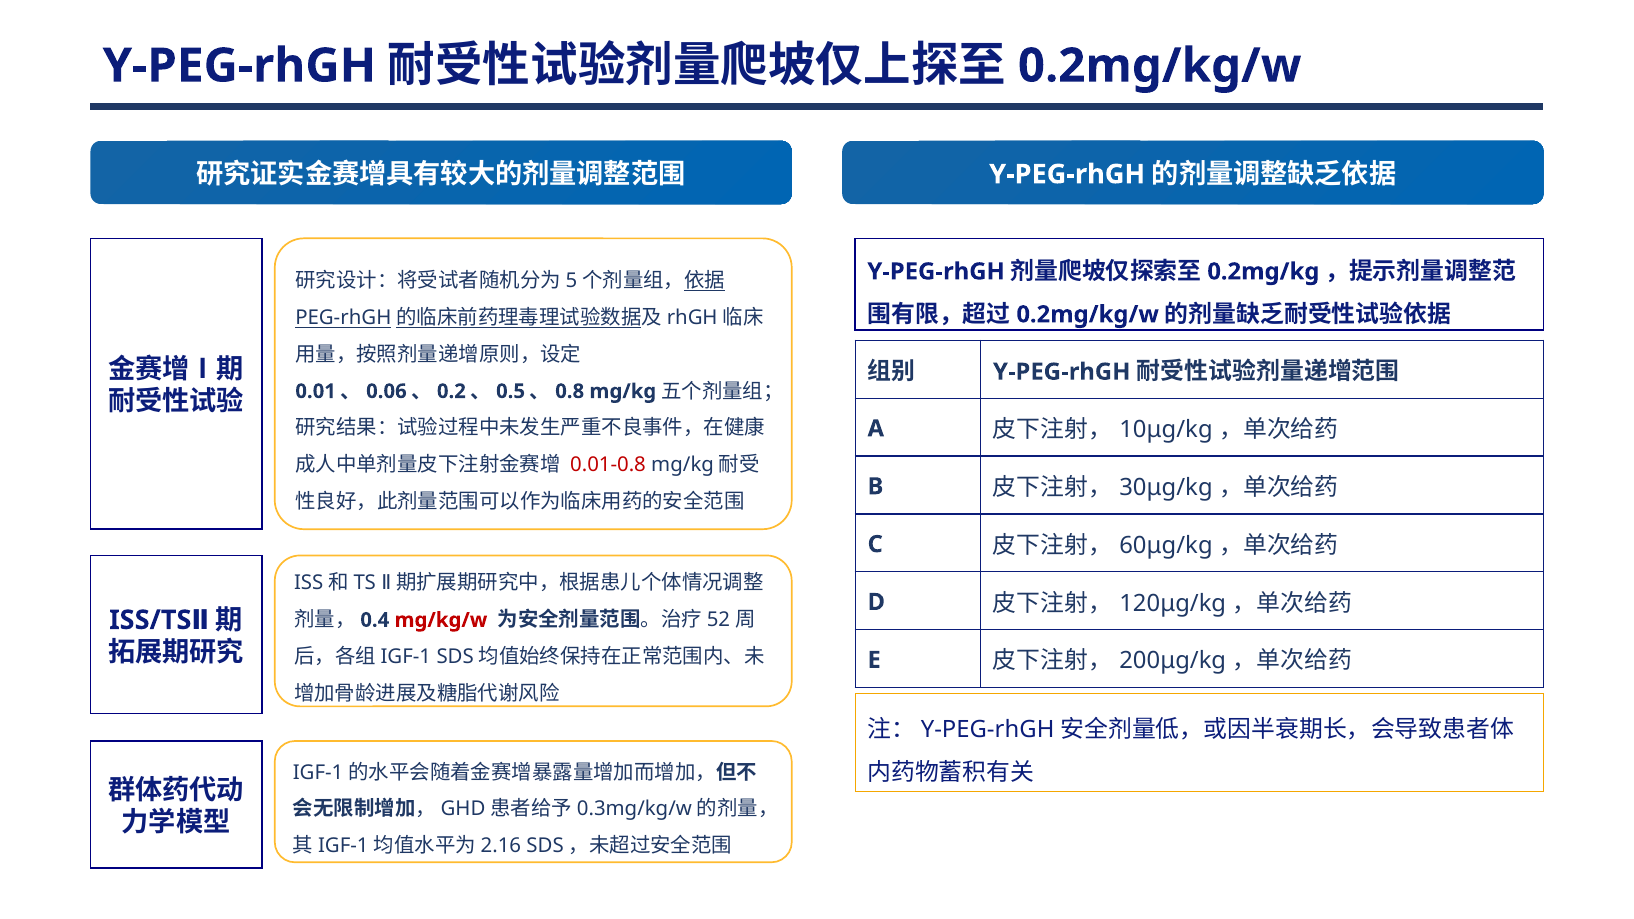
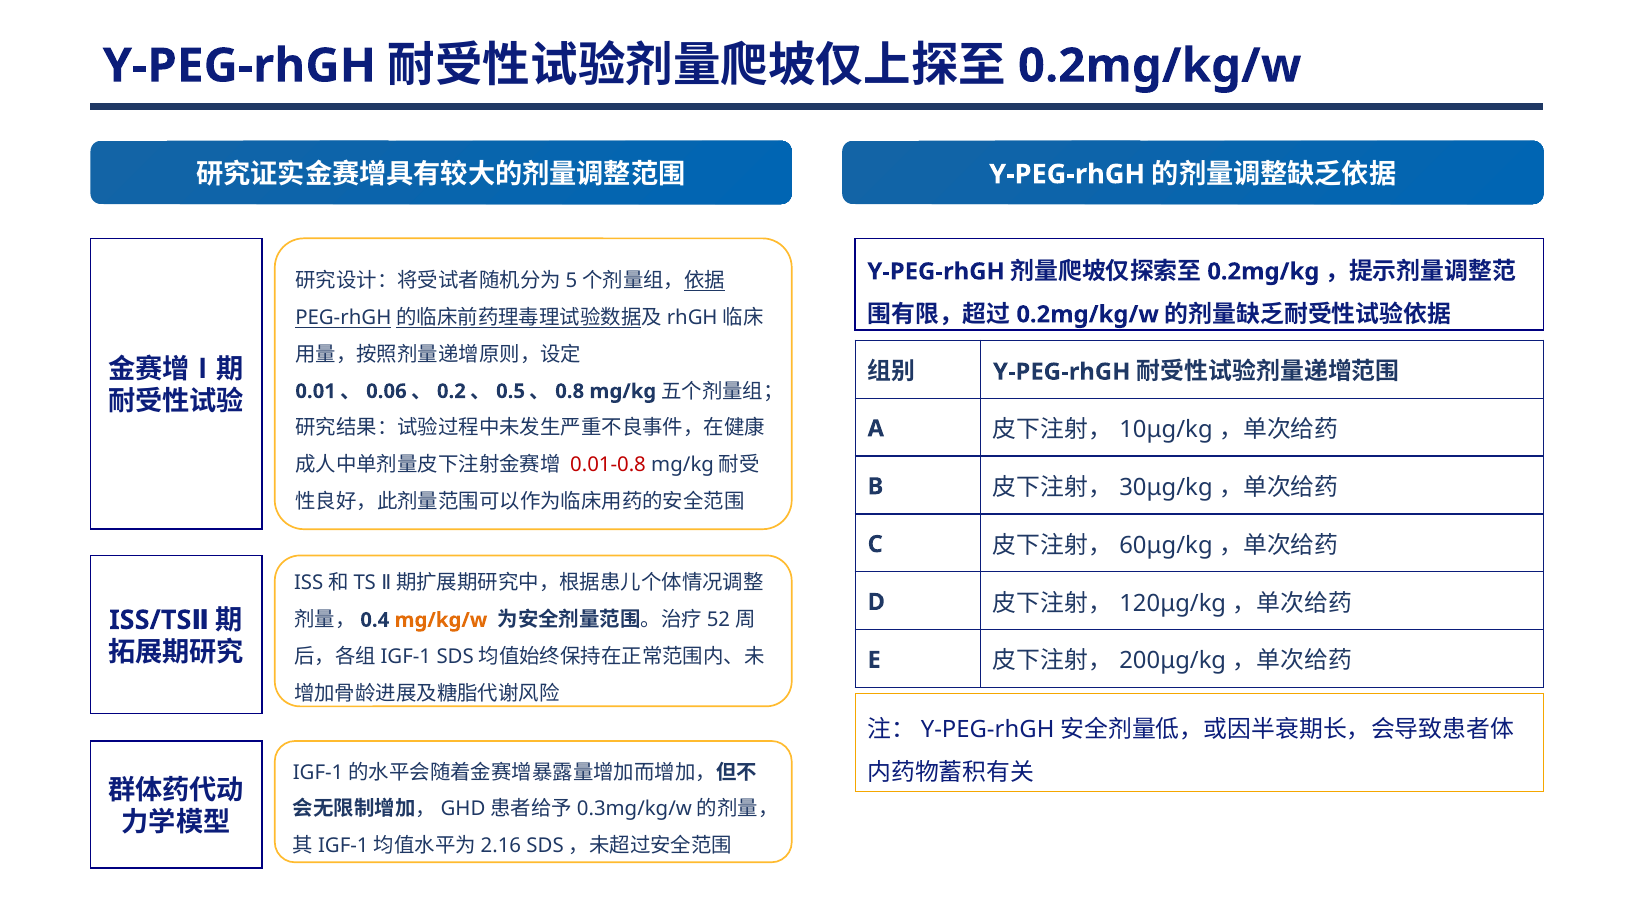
mg/kg/w colour: red -> orange
